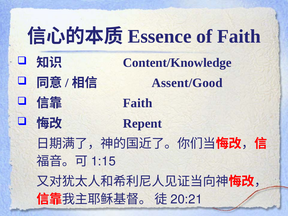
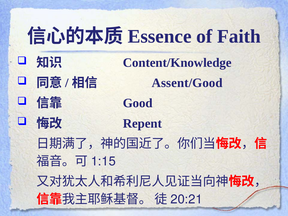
Faith at (138, 103): Faith -> Good
